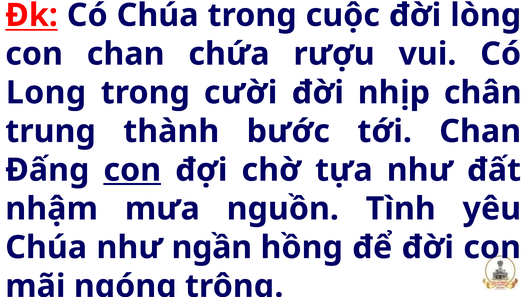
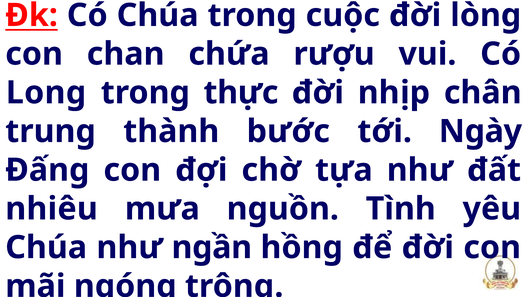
cười: cười -> thực
tới Chan: Chan -> Ngày
con at (132, 170) underline: present -> none
nhậm: nhậm -> nhiêu
